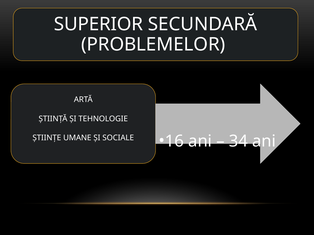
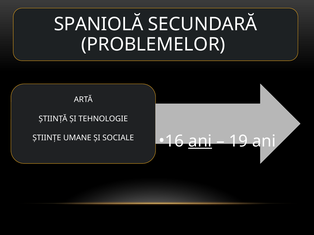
SUPERIOR: SUPERIOR -> SPANIOLĂ
ani at (200, 141) underline: none -> present
34: 34 -> 19
